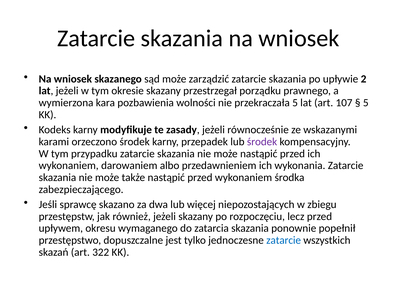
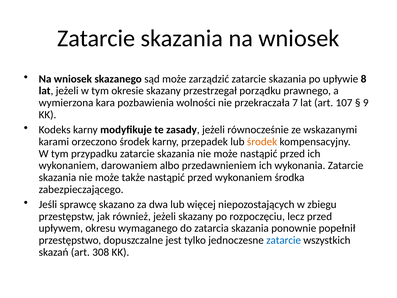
2: 2 -> 8
przekraczała 5: 5 -> 7
5 at (366, 103): 5 -> 9
środek at (262, 142) colour: purple -> orange
322: 322 -> 308
